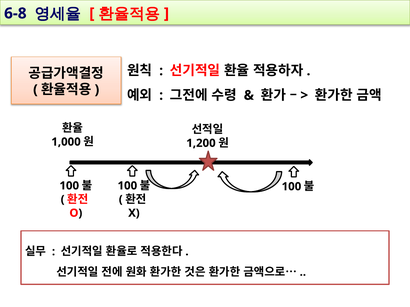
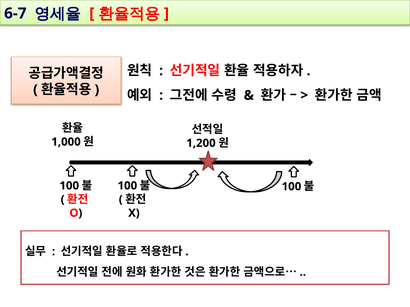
6-8: 6-8 -> 6-7
